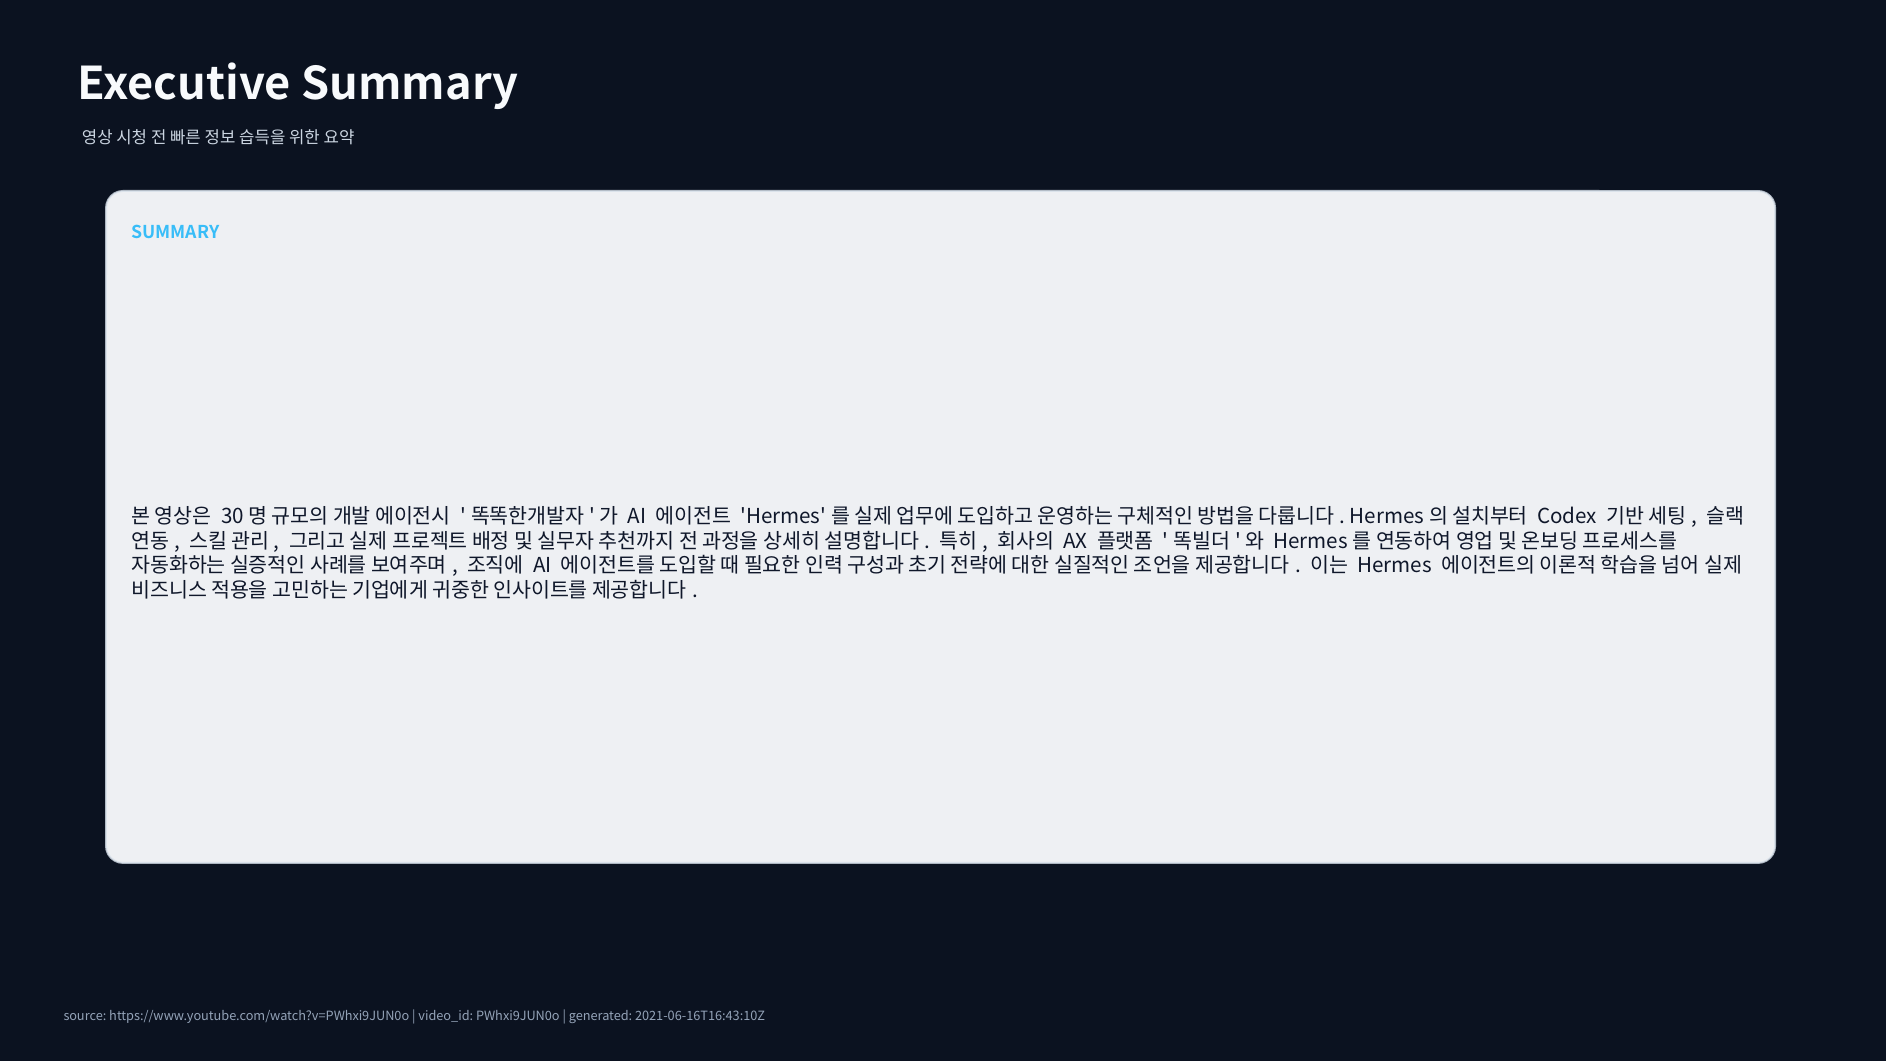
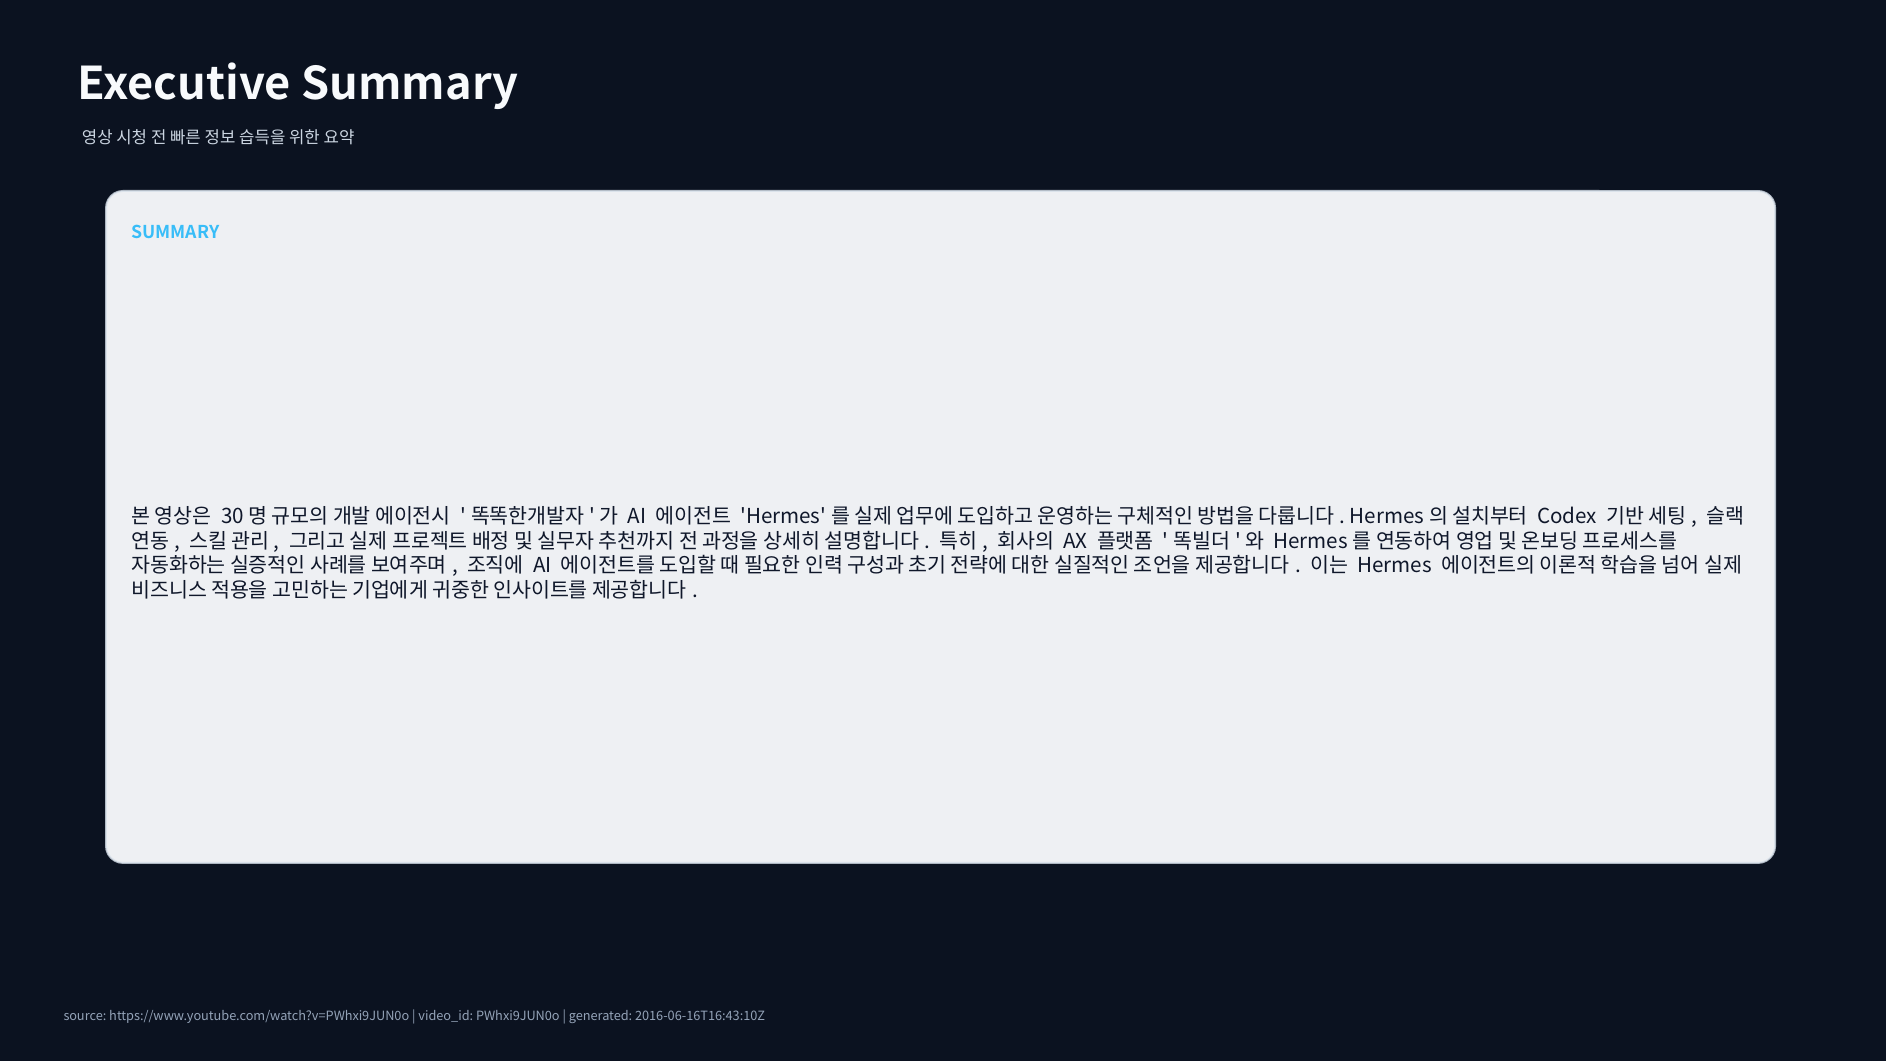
2021-06-16T16:43:10Z: 2021-06-16T16:43:10Z -> 2016-06-16T16:43:10Z
